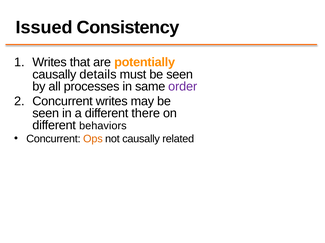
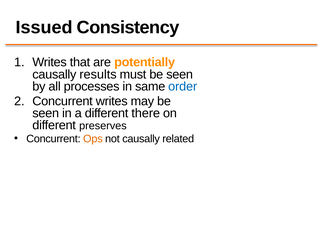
details: details -> results
order colour: purple -> blue
behaviors: behaviors -> preserves
